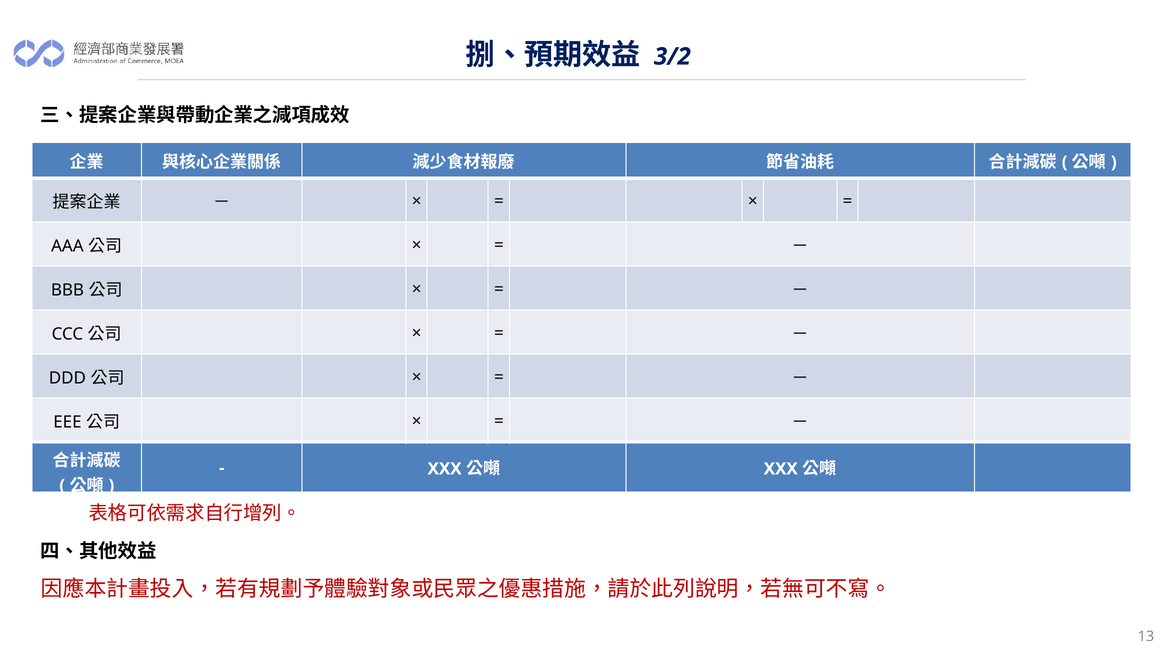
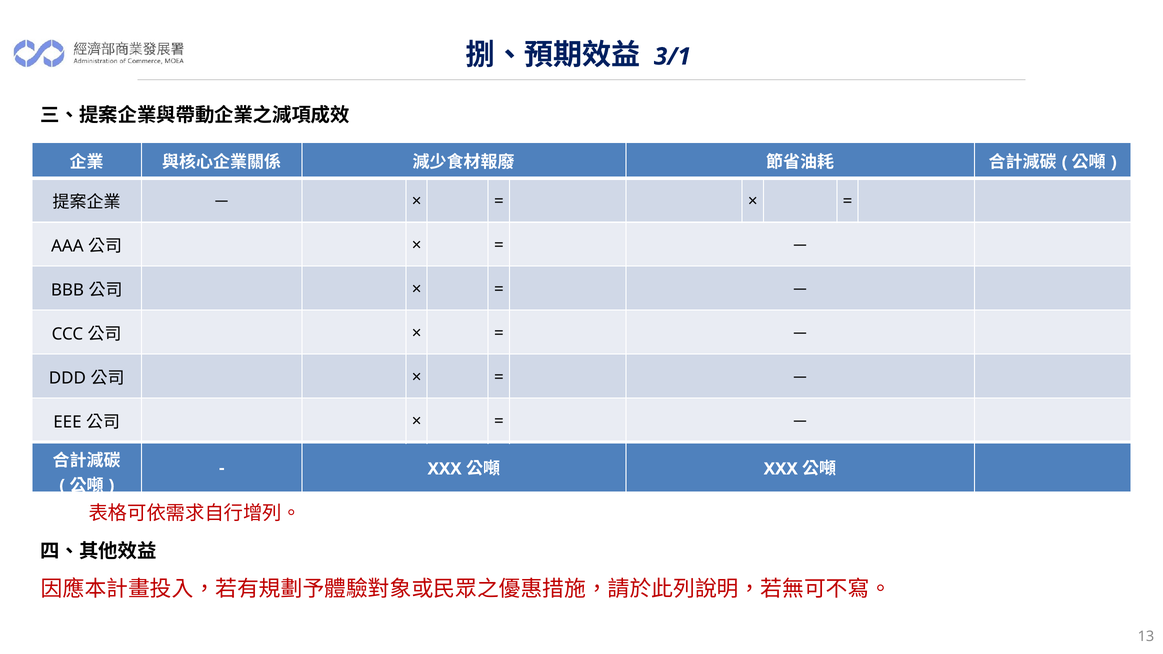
3/2: 3/2 -> 3/1
